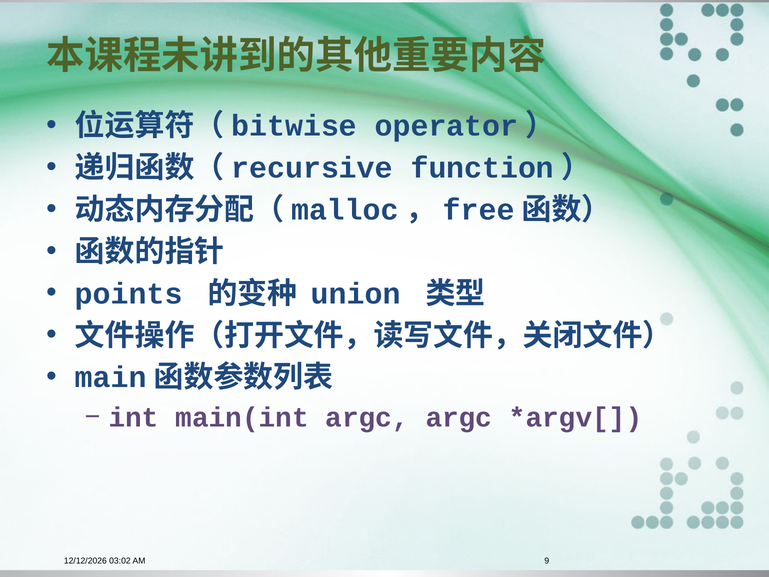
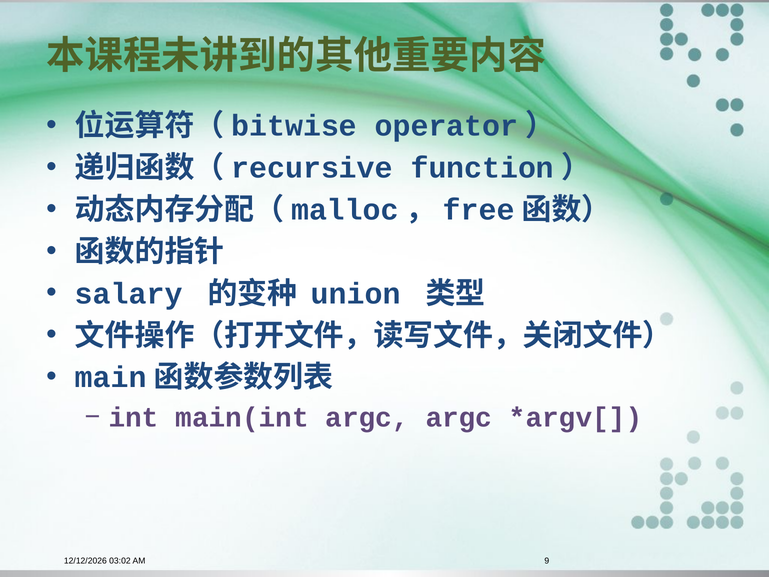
points: points -> salary
